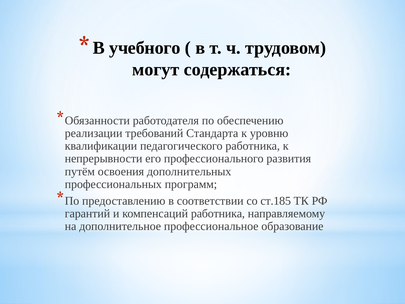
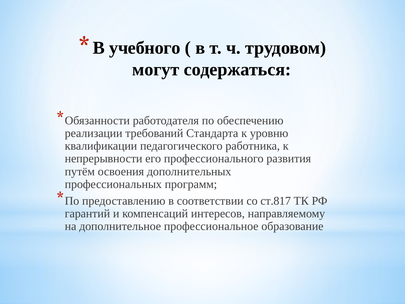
ст.185: ст.185 -> ст.817
компенсаций работника: работника -> интересов
